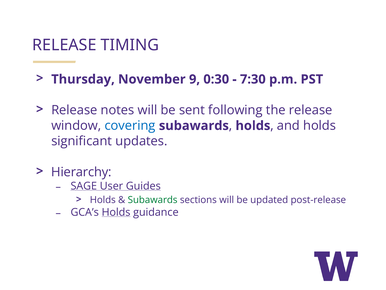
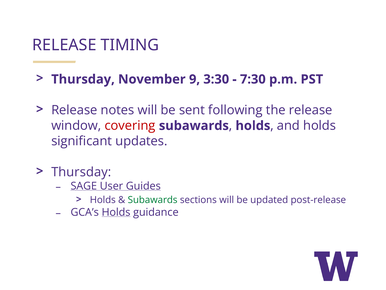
0:30: 0:30 -> 3:30
covering colour: blue -> red
Hierarchy at (81, 172): Hierarchy -> Thursday
